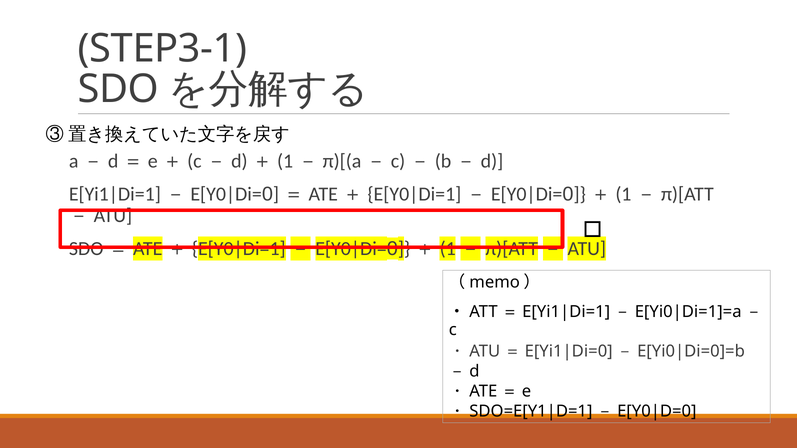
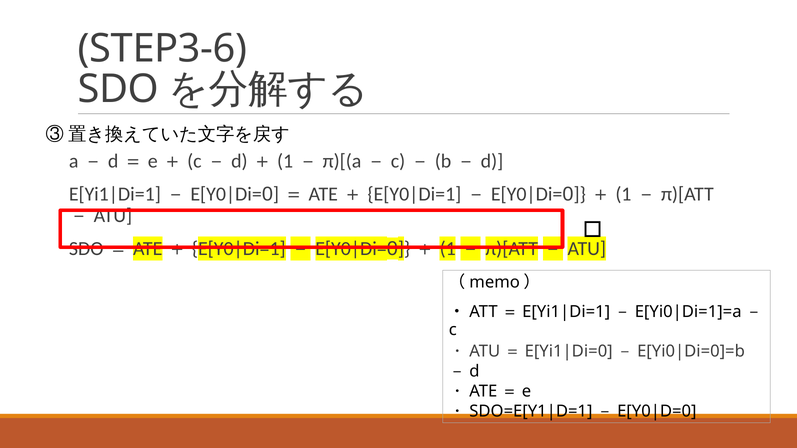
STEP3-1: STEP3-1 -> STEP3-6
